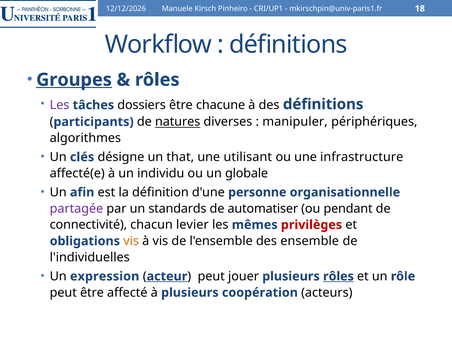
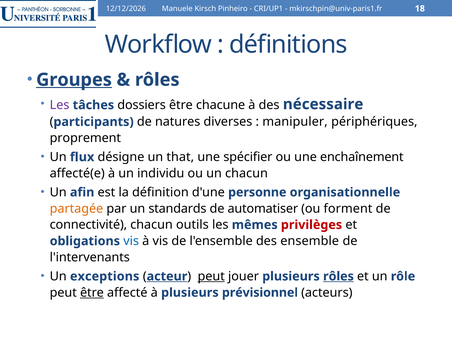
des définitions: définitions -> nécessaire
natures underline: present -> none
algorithmes: algorithmes -> proprement
clés: clés -> flux
utilisant: utilisant -> spécifier
infrastructure: infrastructure -> enchaînement
un globale: globale -> chacun
partagée colour: purple -> orange
pendant: pendant -> forment
levier: levier -> outils
vis at (131, 241) colour: orange -> blue
l'individuelles: l'individuelles -> l'intervenants
expression: expression -> exceptions
peut at (211, 276) underline: none -> present
être at (92, 293) underline: none -> present
coopération: coopération -> prévisionnel
